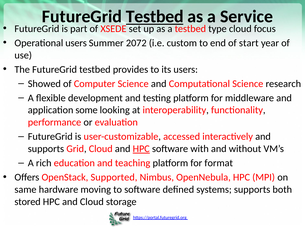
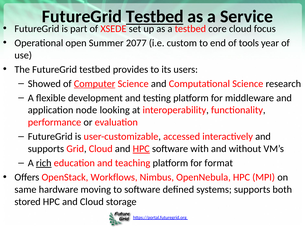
type: type -> core
Operational users: users -> open
2072: 2072 -> 2077
start: start -> tools
Computer underline: none -> present
some: some -> node
rich underline: none -> present
Supported: Supported -> Workflows
